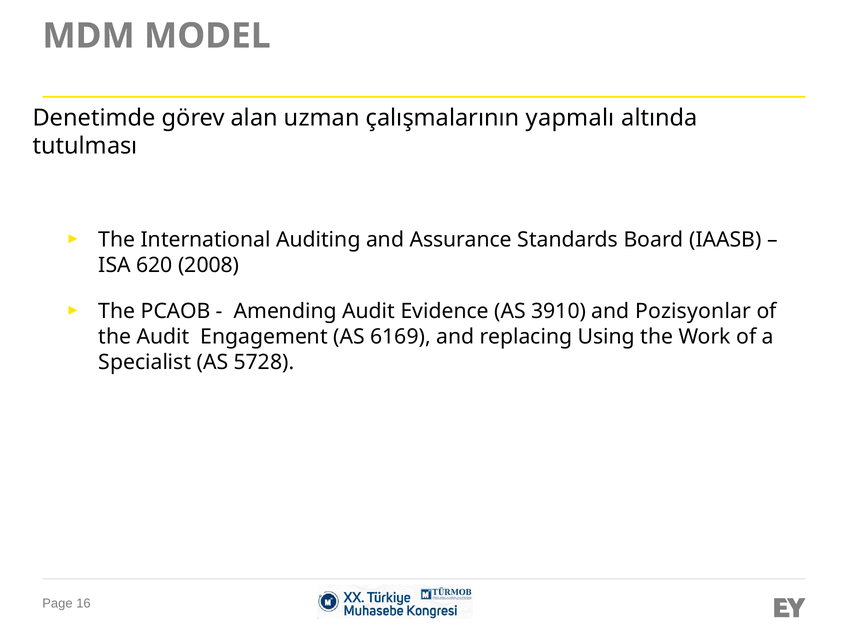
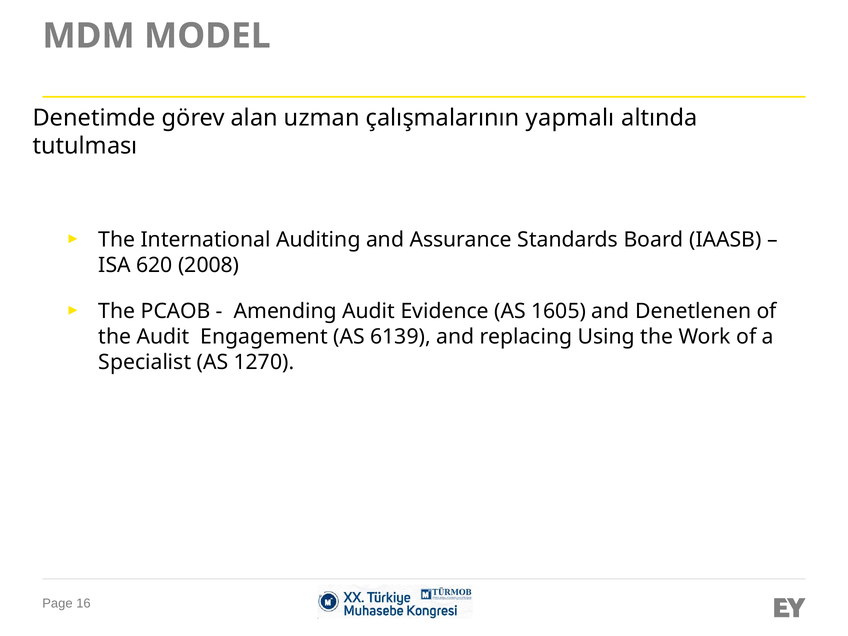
3910: 3910 -> 1605
Pozisyonlar: Pozisyonlar -> Denetlenen
6169: 6169 -> 6139
5728: 5728 -> 1270
